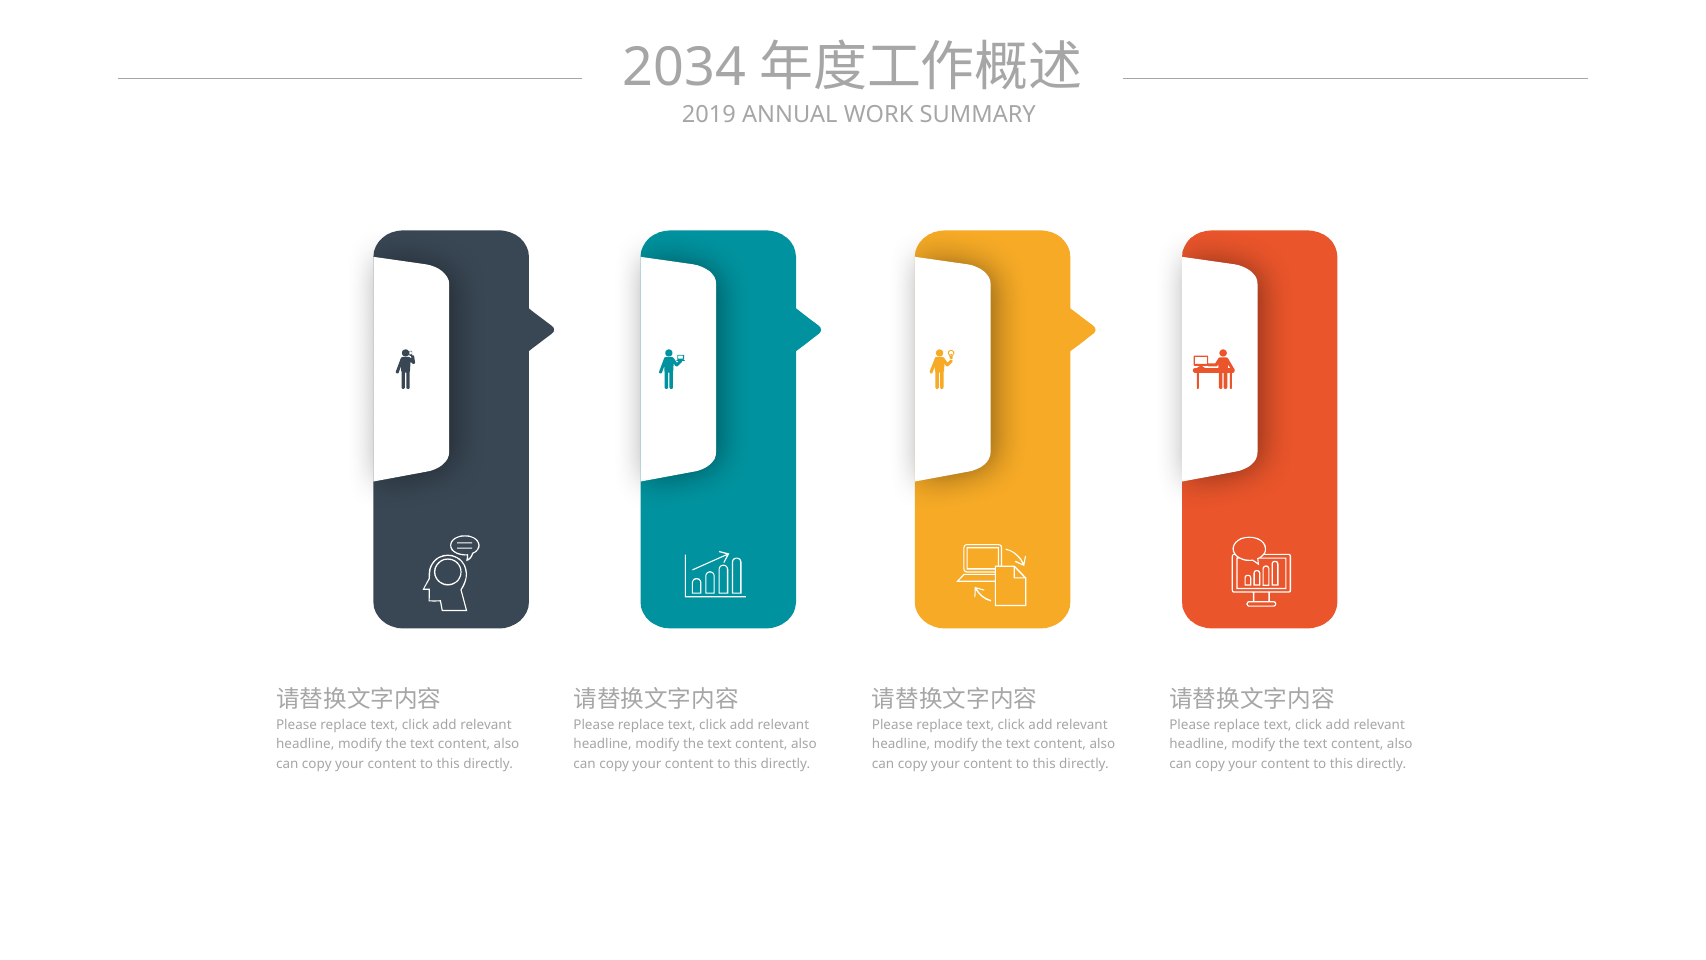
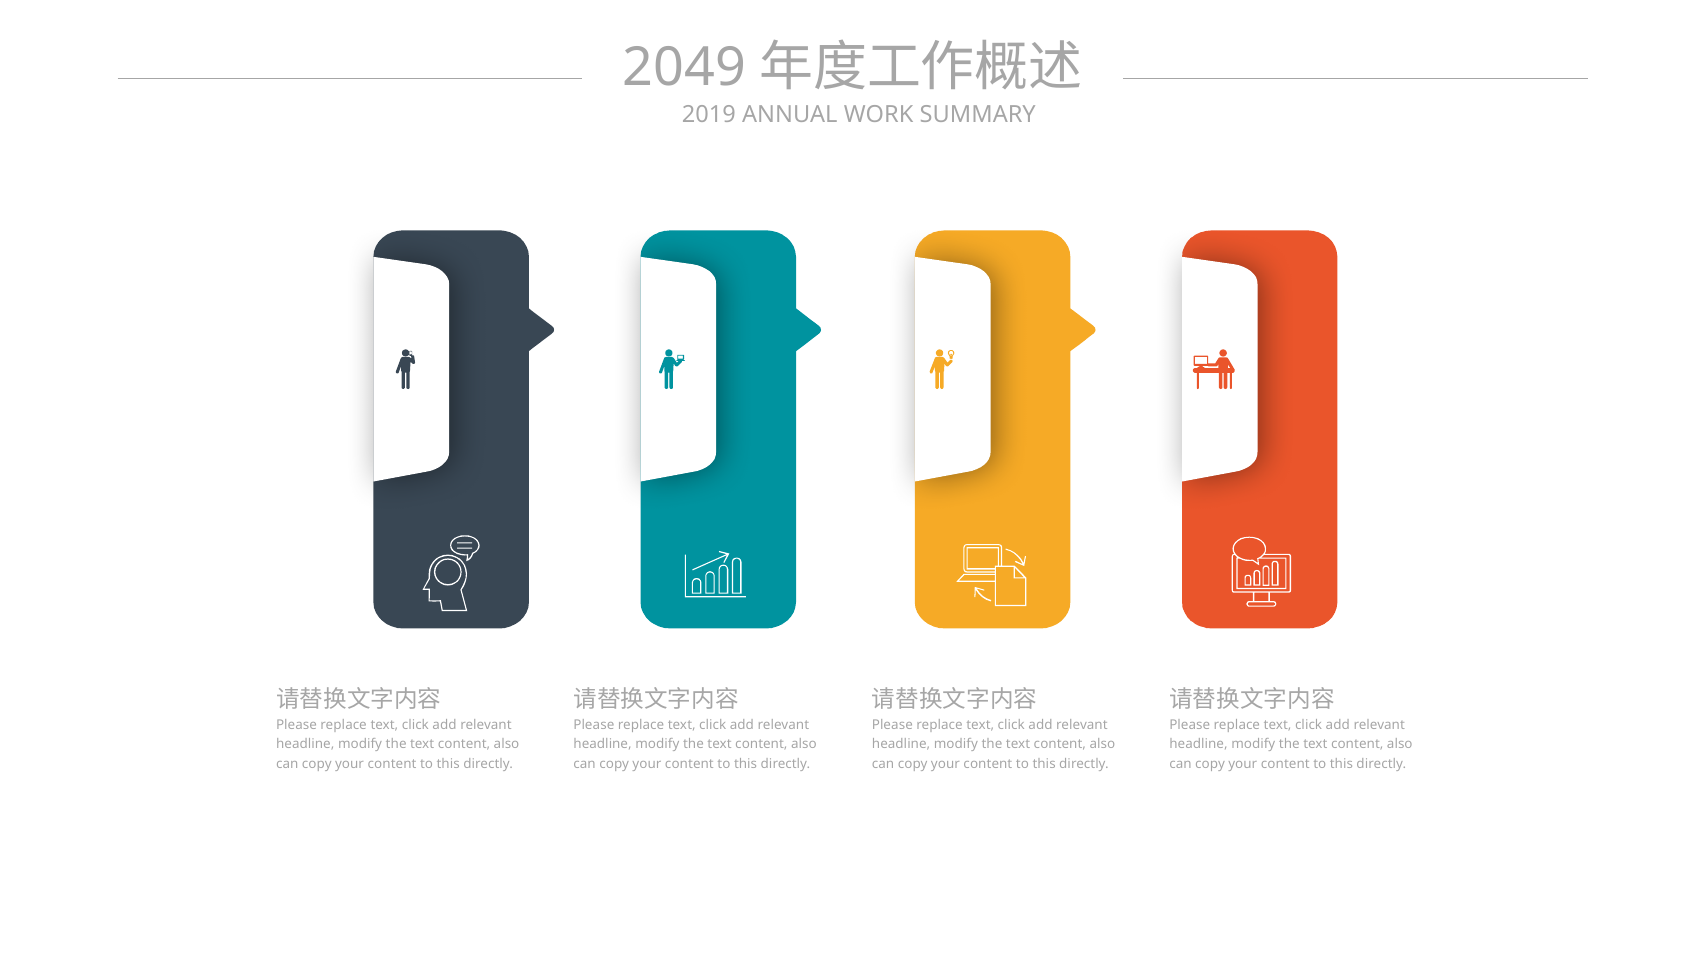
2034: 2034 -> 2049
